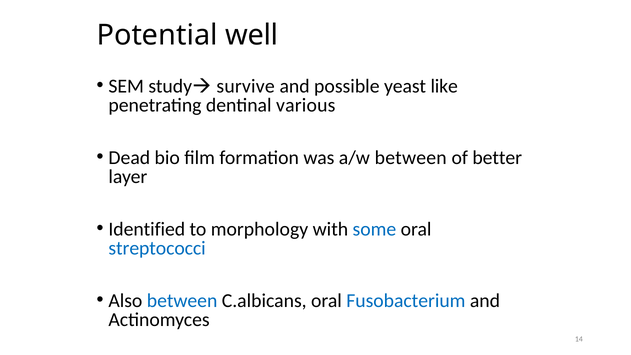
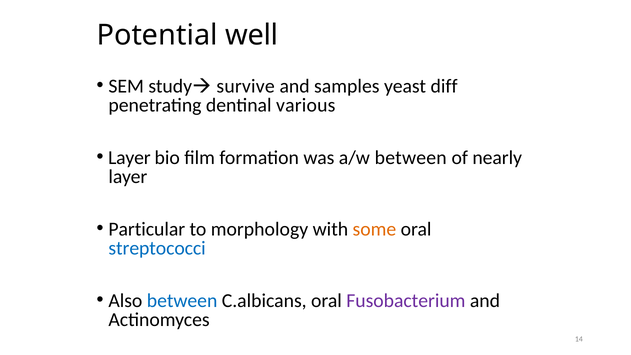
possible: possible -> samples
like: like -> diff
Dead at (129, 158): Dead -> Layer
better: better -> nearly
Identified: Identified -> Particular
some colour: blue -> orange
Fusobacterium colour: blue -> purple
